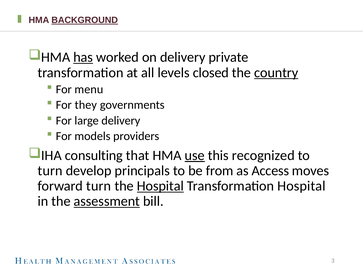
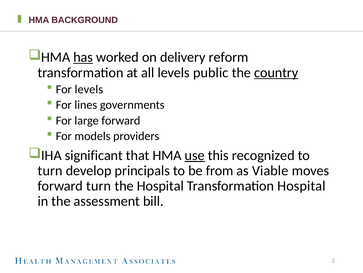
BACKGROUND underline: present -> none
private: private -> reform
closed: closed -> public
For menu: menu -> levels
they: they -> lines
large delivery: delivery -> forward
consulting: consulting -> significant
Access: Access -> Viable
Hospital at (160, 185) underline: present -> none
assessment underline: present -> none
